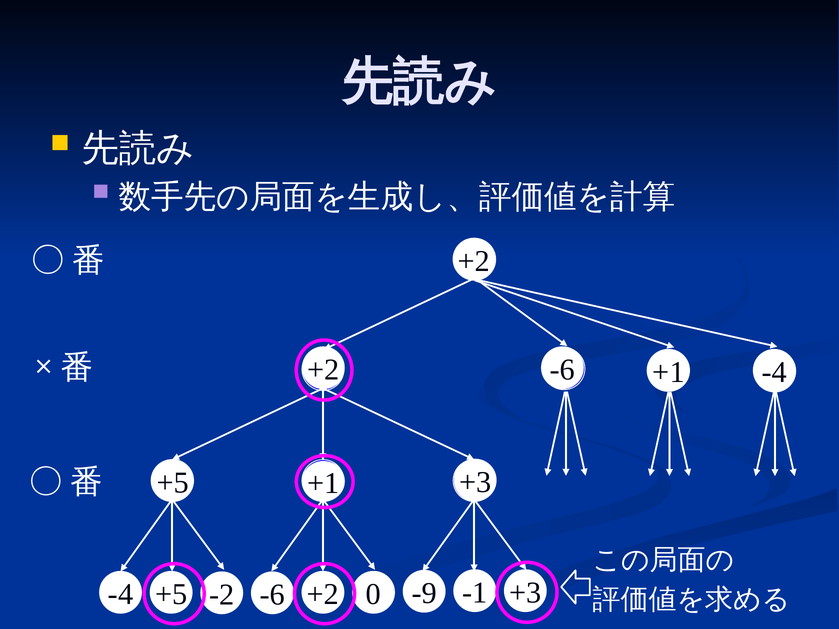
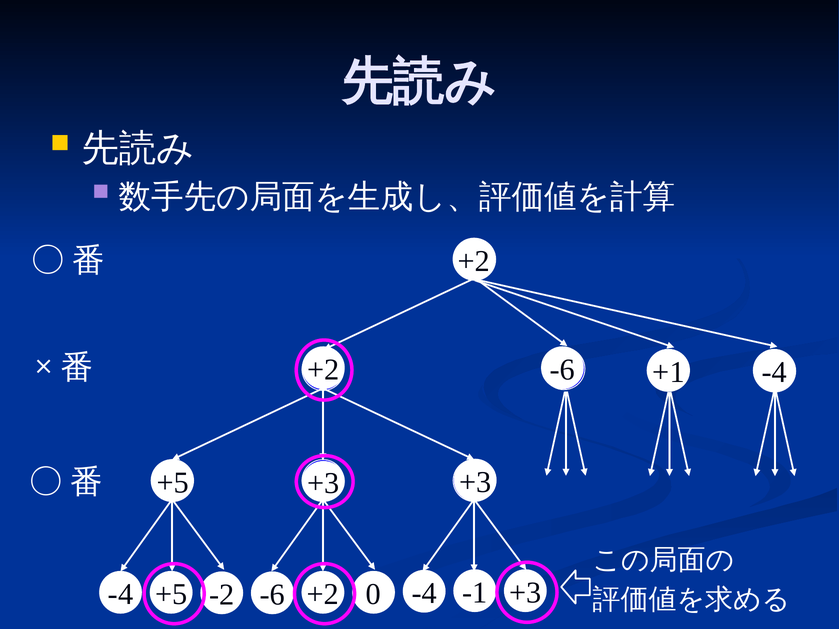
+1 at (323, 484): +1 -> +3
0 -9: -9 -> -4
